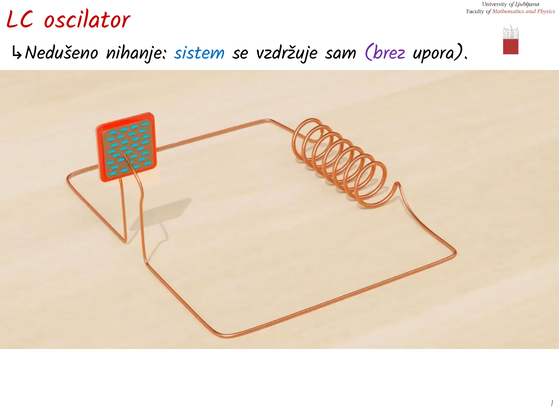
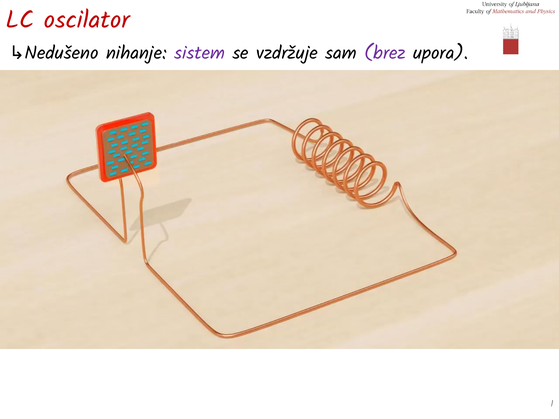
sistem colour: blue -> purple
